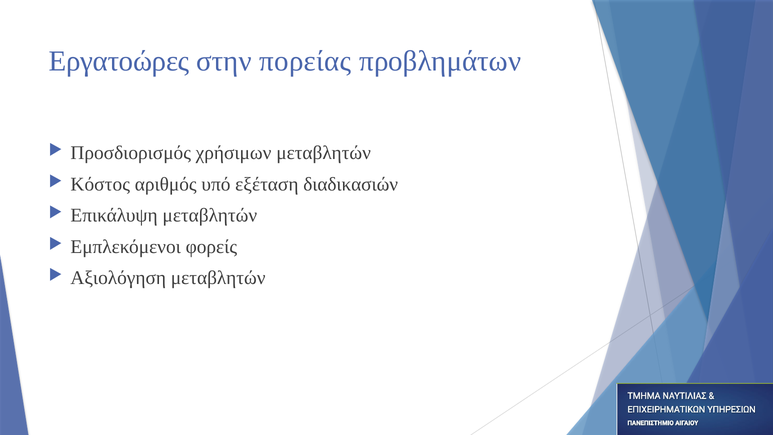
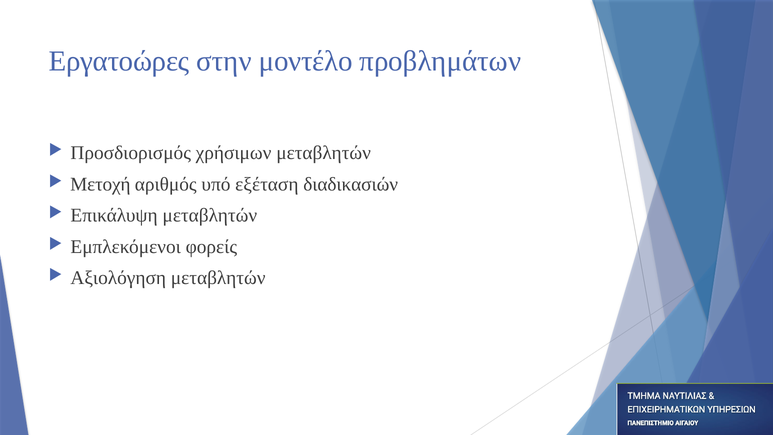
πορείας: πορείας -> μοντέλο
Κόστος: Κόστος -> Μετοχή
